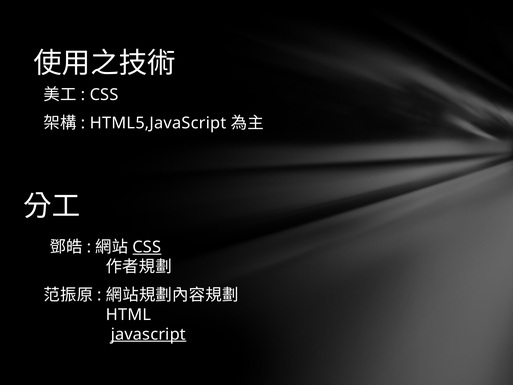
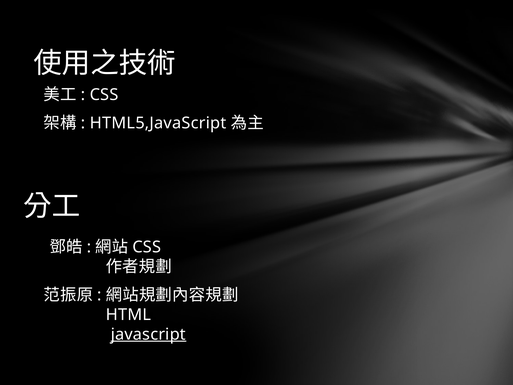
CSS at (147, 247) underline: present -> none
